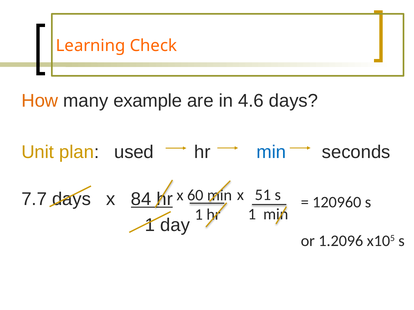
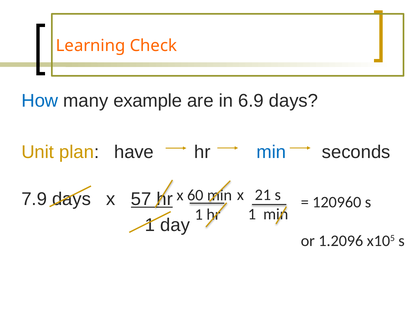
How colour: orange -> blue
4.6: 4.6 -> 6.9
used: used -> have
51: 51 -> 21
7.7: 7.7 -> 7.9
84: 84 -> 57
